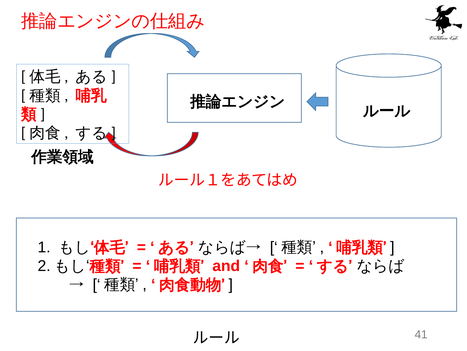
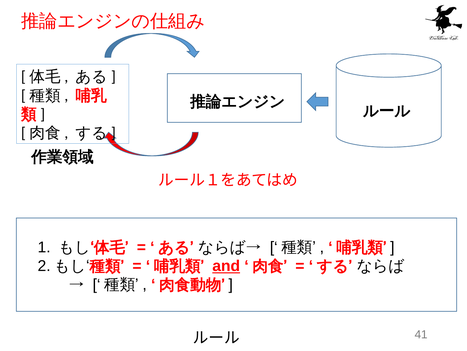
and underline: none -> present
